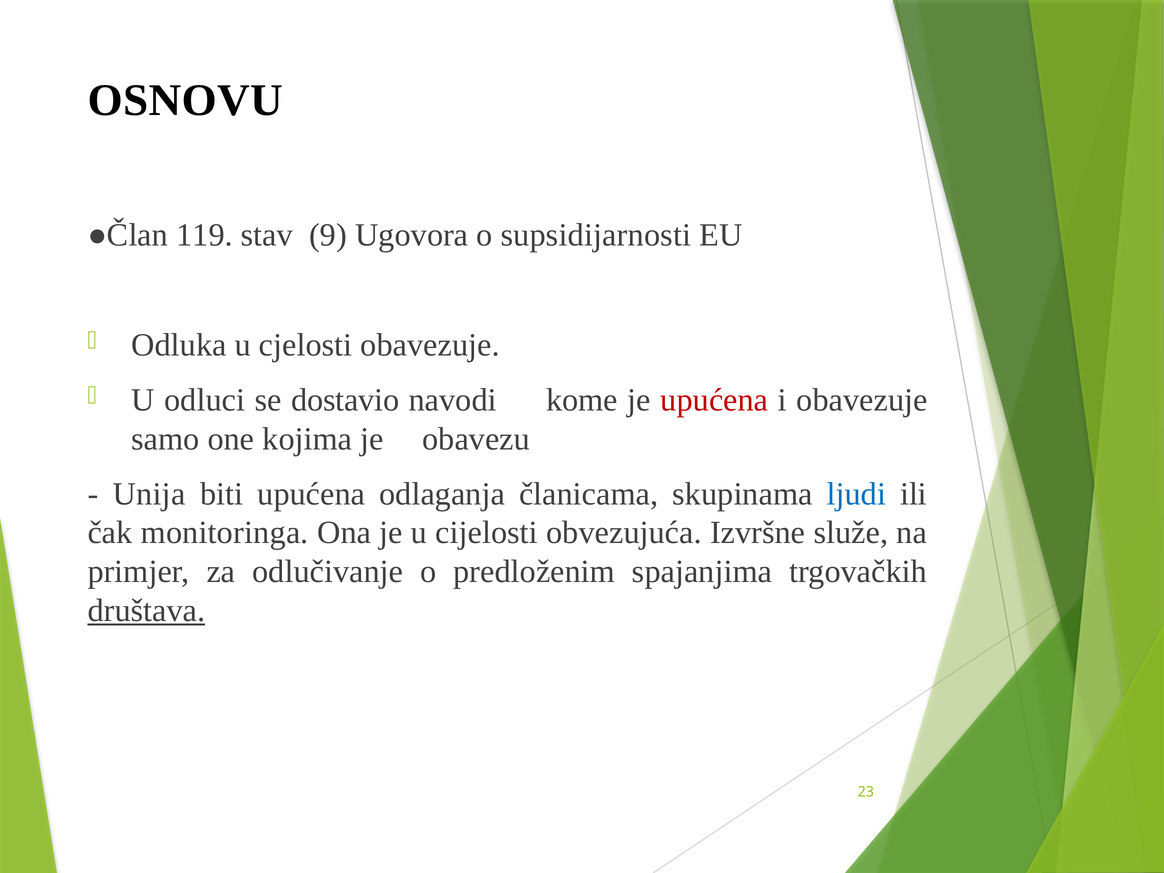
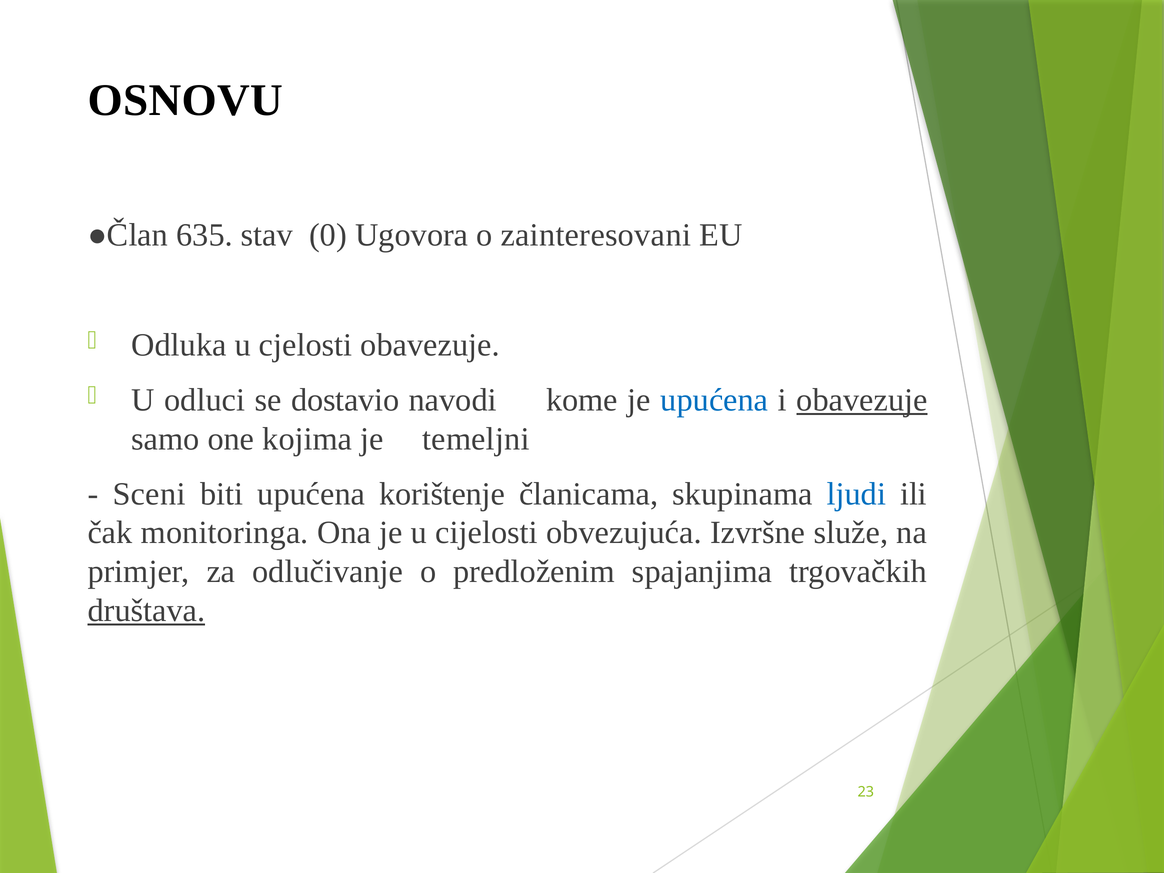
119: 119 -> 635
9: 9 -> 0
supsidijarnosti: supsidijarnosti -> zainteresovani
upućena at (714, 400) colour: red -> blue
obavezuje at (862, 400) underline: none -> present
obavezu: obavezu -> temeljni
Unija: Unija -> Sceni
odlaganja: odlaganja -> korištenje
